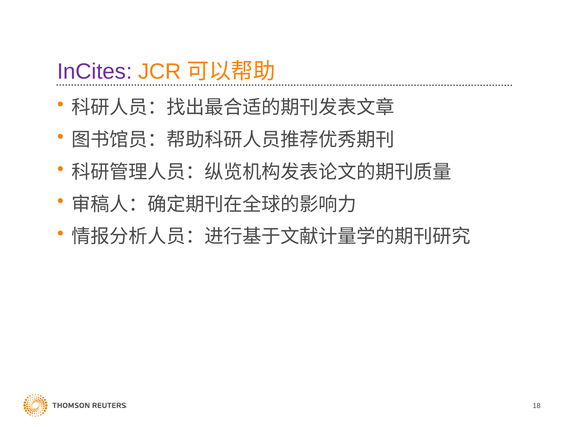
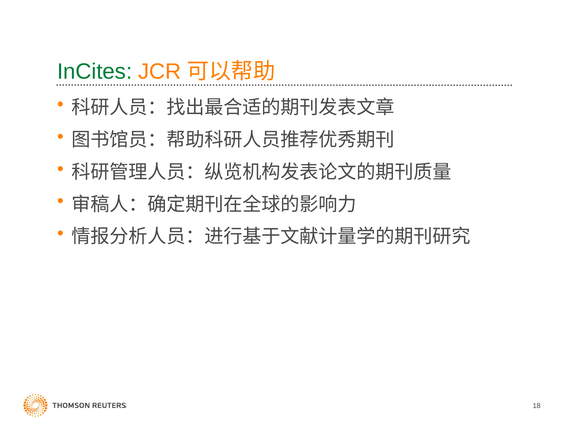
InCites colour: purple -> green
